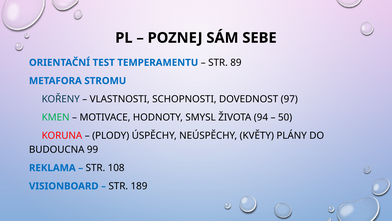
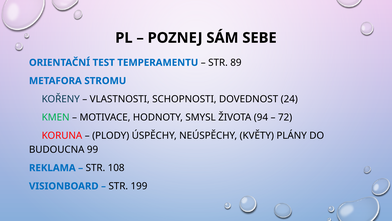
97: 97 -> 24
50: 50 -> 72
189: 189 -> 199
